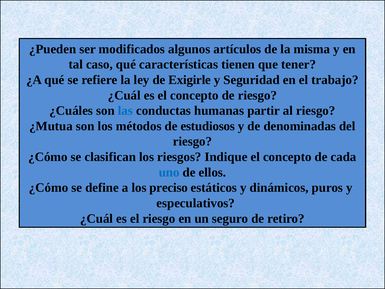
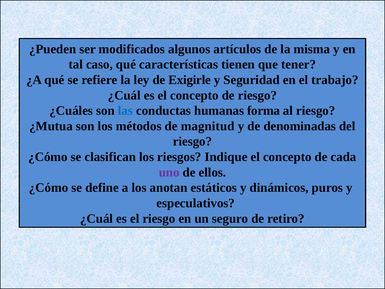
partir: partir -> forma
estudiosos: estudiosos -> magnitud
uno colour: blue -> purple
preciso: preciso -> anotan
